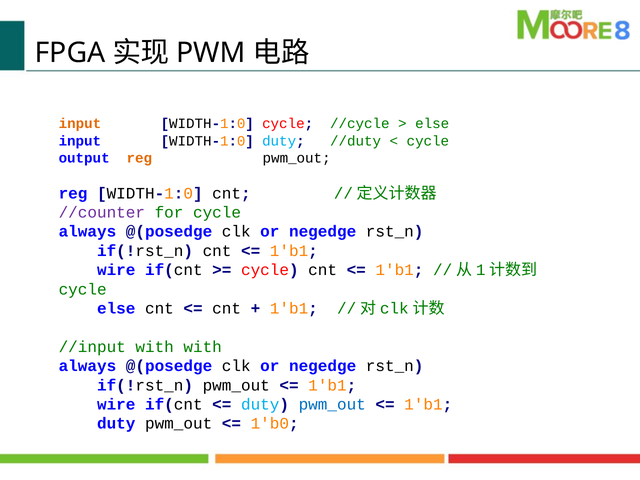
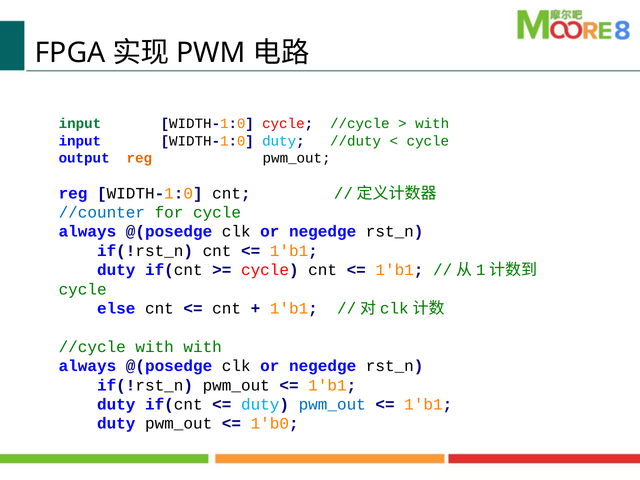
input at (80, 124) colour: orange -> green
else at (432, 124): else -> with
//counter colour: purple -> blue
wire at (116, 270): wire -> duty
//input at (92, 347): //input -> //cycle
wire at (116, 404): wire -> duty
